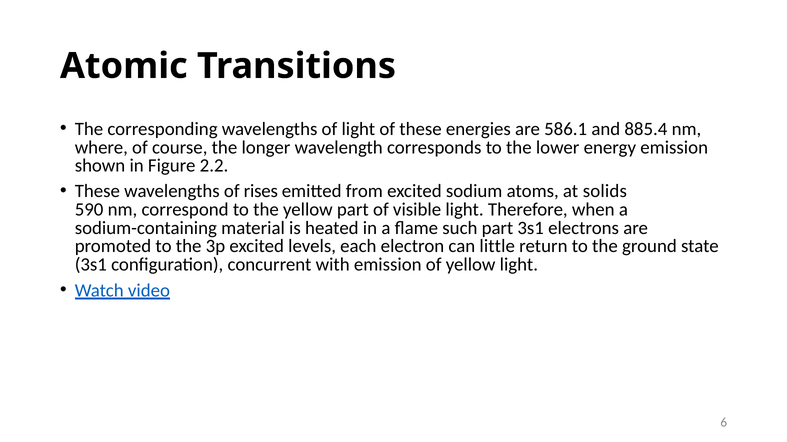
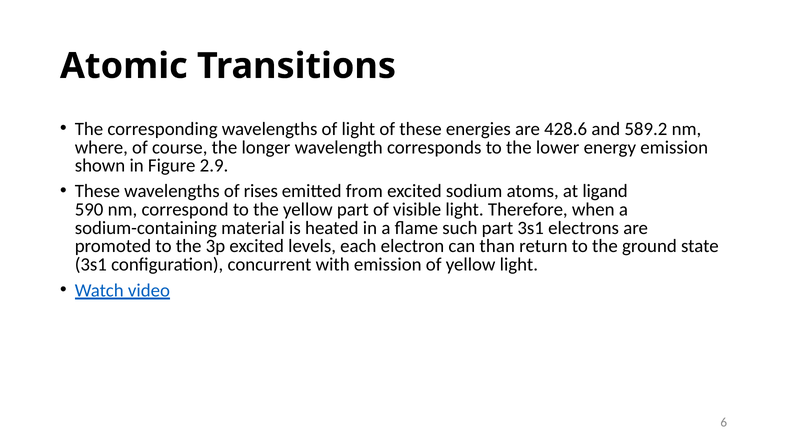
586.1: 586.1 -> 428.6
885.4: 885.4 -> 589.2
2.2: 2.2 -> 2.9
solids: solids -> ligand
little: little -> than
